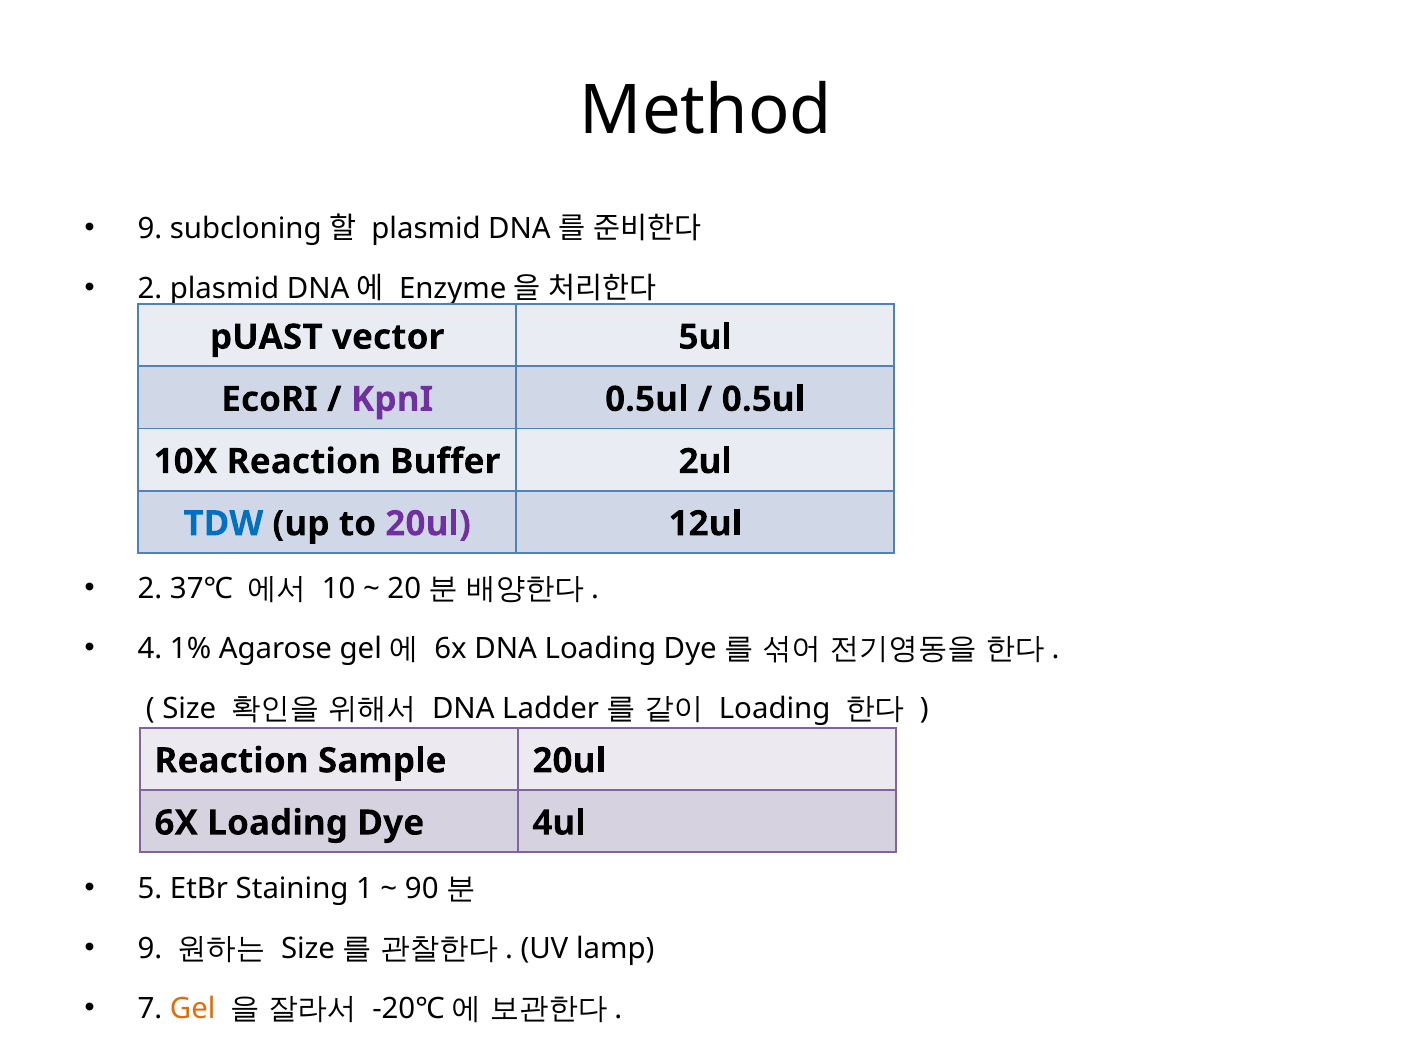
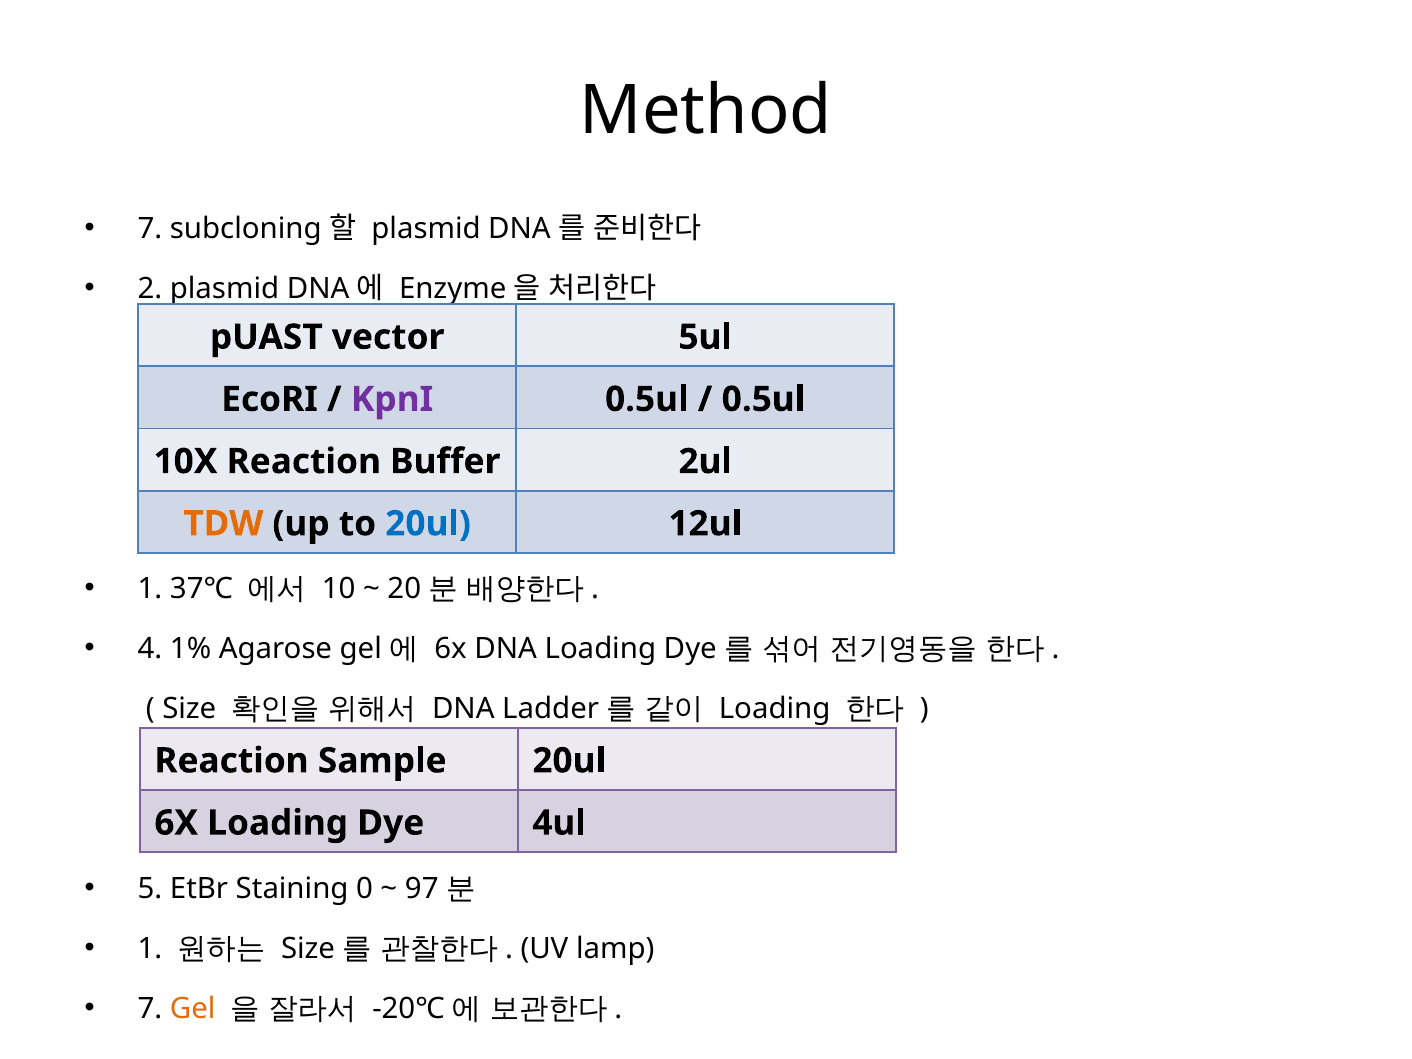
9 at (150, 229): 9 -> 7
TDW colour: blue -> orange
20ul at (428, 524) colour: purple -> blue
2 at (150, 589): 2 -> 1
1: 1 -> 0
90: 90 -> 97
9 at (150, 949): 9 -> 1
